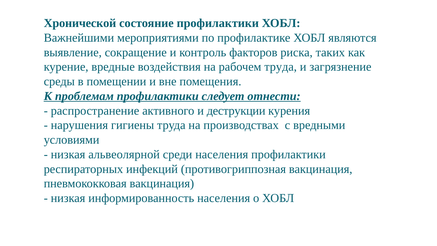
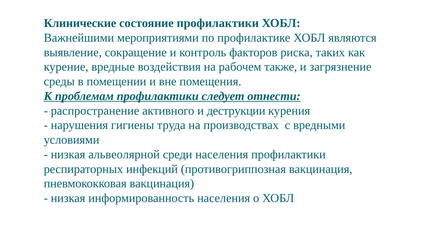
Хронической: Хронической -> Клинические
рабочем труда: труда -> также
